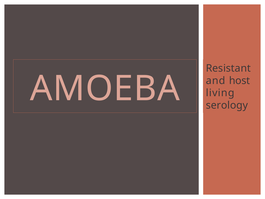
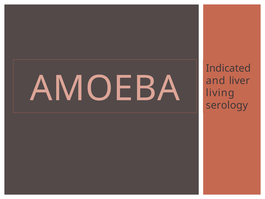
Resistant: Resistant -> Indicated
host: host -> liver
